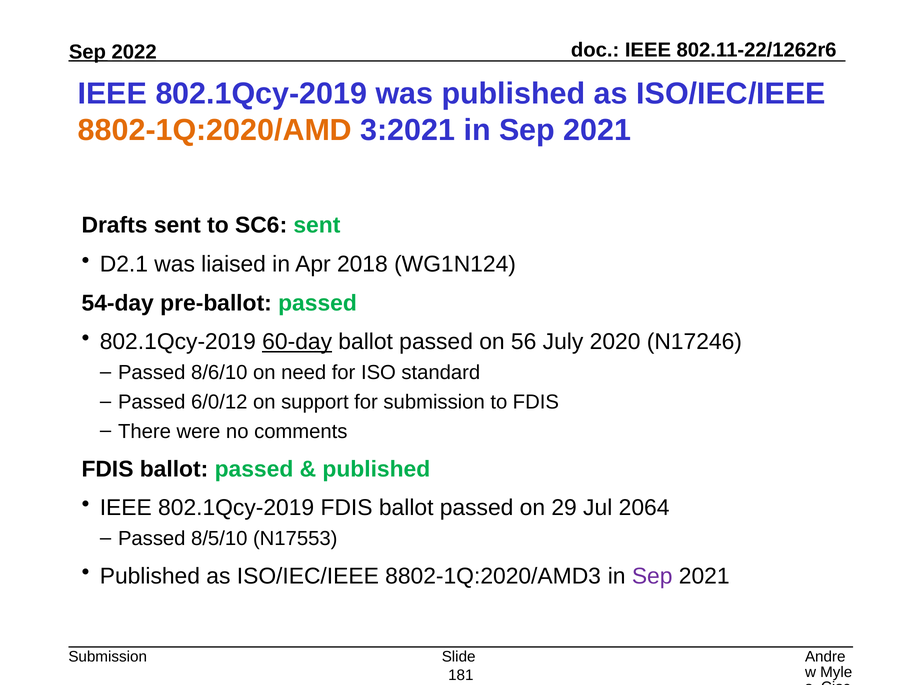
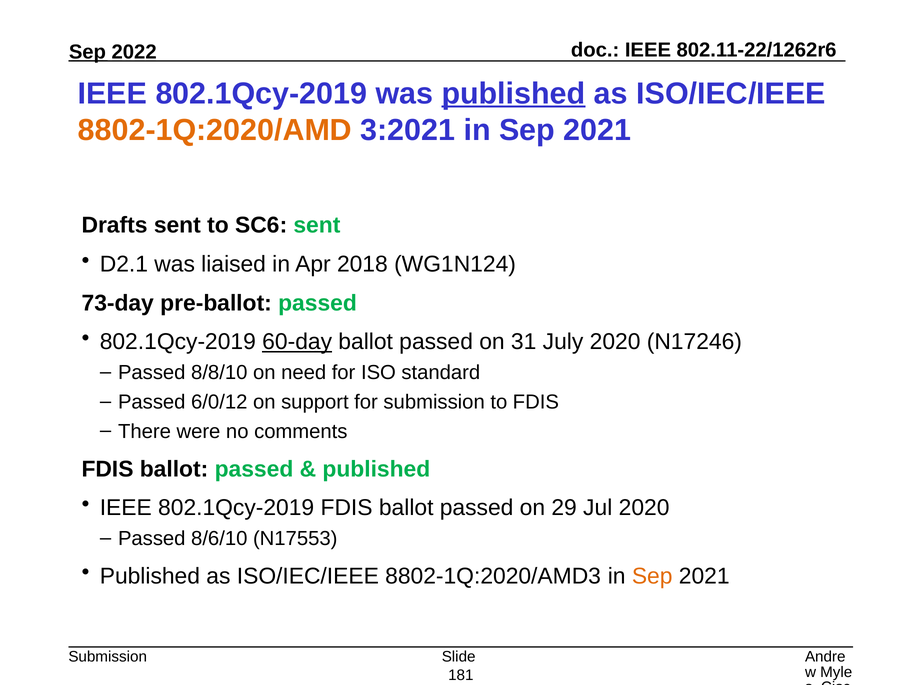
published at (514, 94) underline: none -> present
54-day: 54-day -> 73-day
56: 56 -> 31
8/6/10: 8/6/10 -> 8/8/10
Jul 2064: 2064 -> 2020
8/5/10: 8/5/10 -> 8/6/10
Sep at (652, 576) colour: purple -> orange
